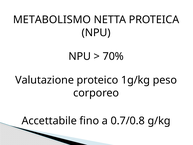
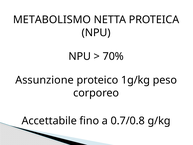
Valutazione: Valutazione -> Assunzione
